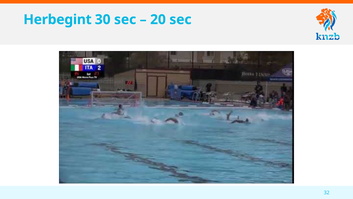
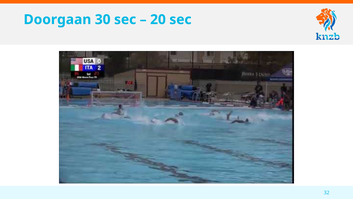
Herbegint: Herbegint -> Doorgaan
